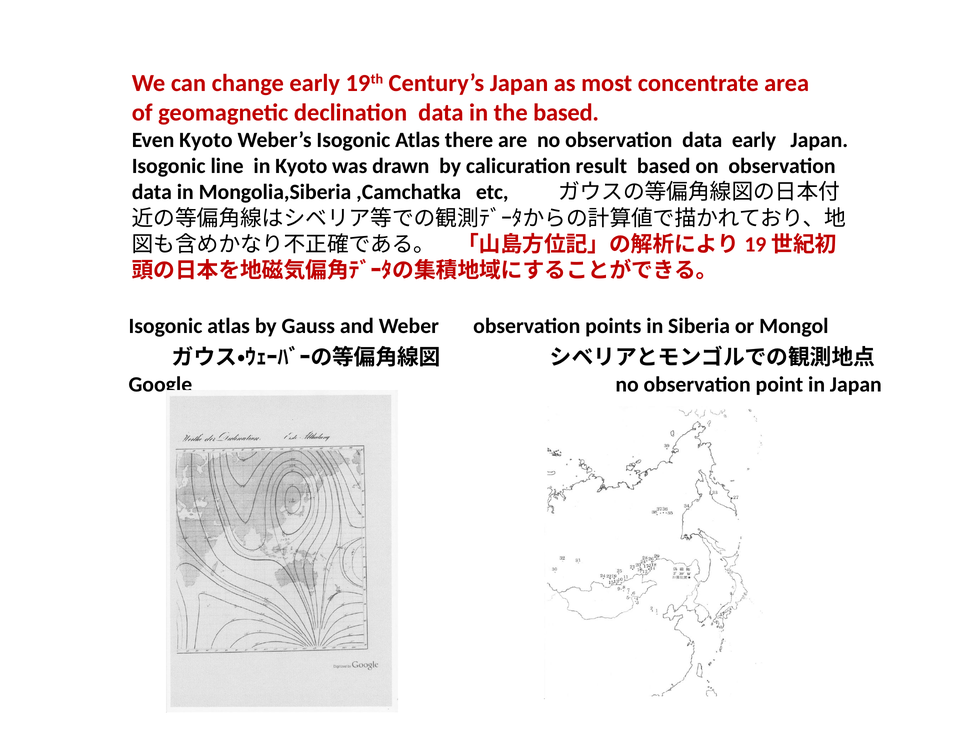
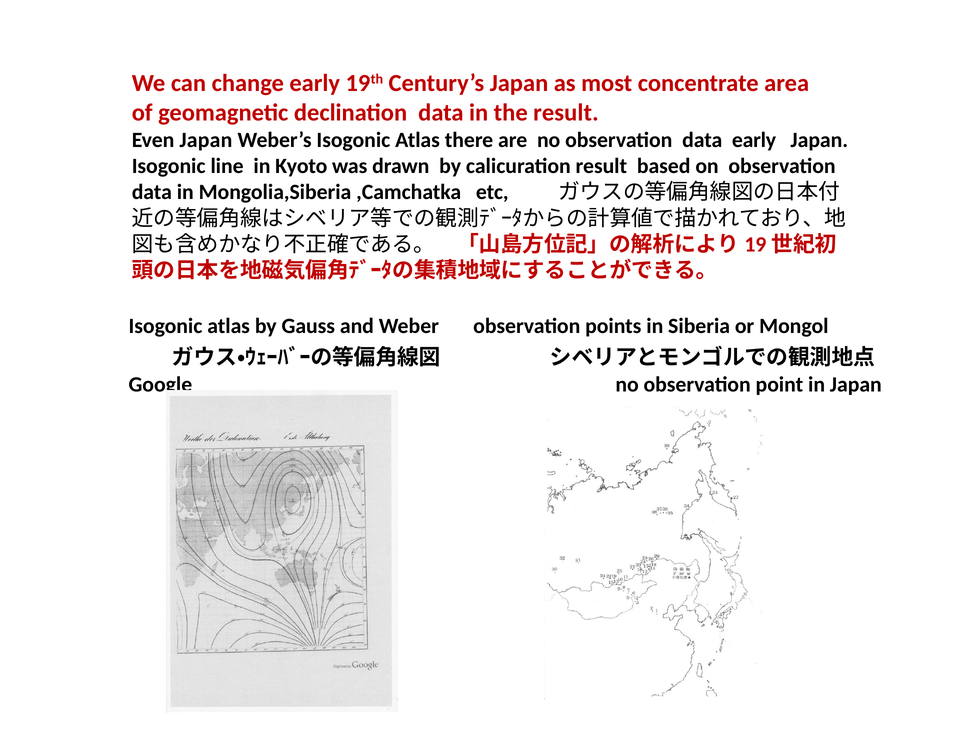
the based: based -> result
Even Kyoto: Kyoto -> Japan
